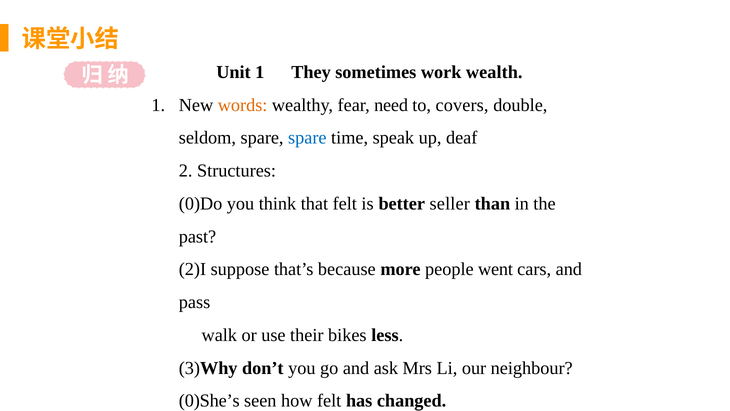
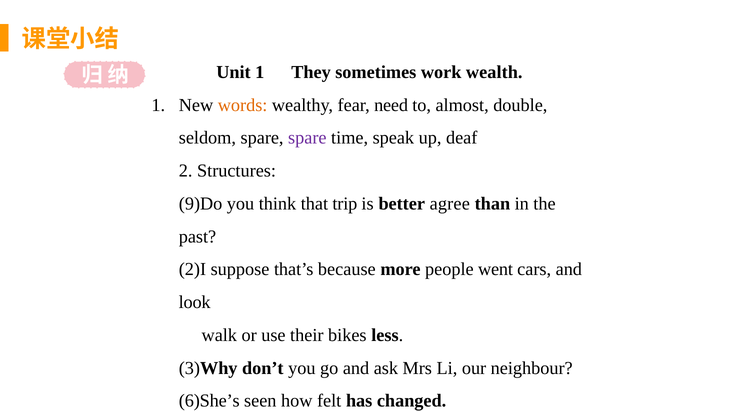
covers: covers -> almost
spare at (307, 138) colour: blue -> purple
0)Do: 0)Do -> 9)Do
that felt: felt -> trip
seller: seller -> agree
pass: pass -> look
0)She’s: 0)She’s -> 6)She’s
